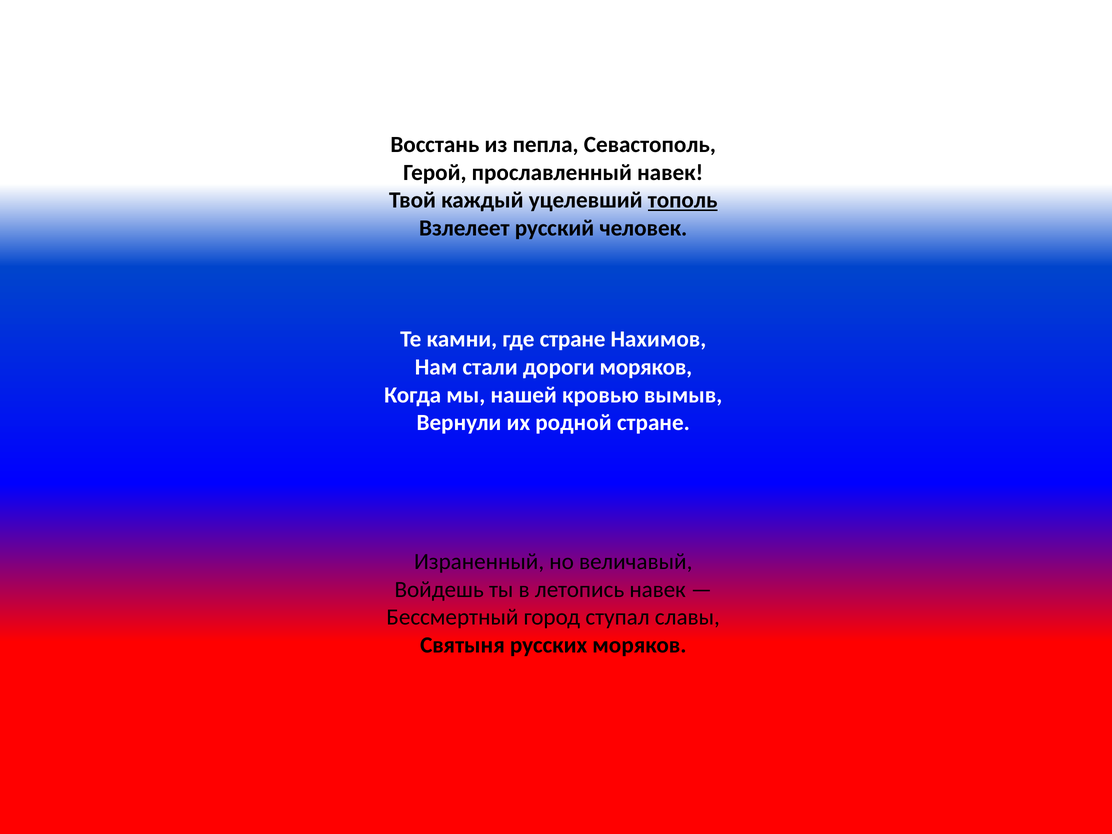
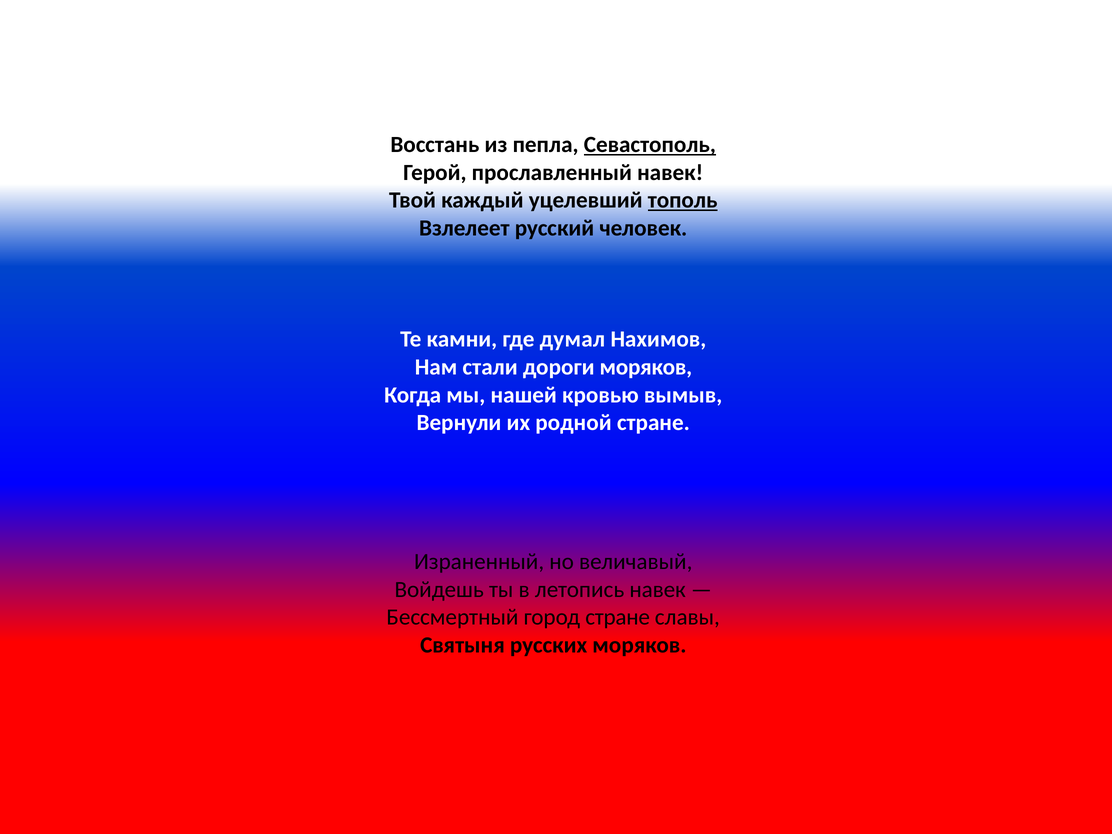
Севастополь underline: none -> present
где стране: стране -> думал
город ступал: ступал -> стране
